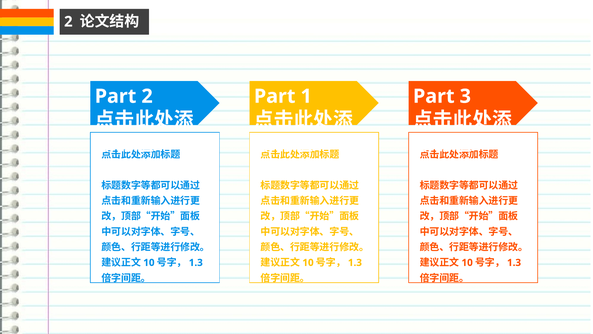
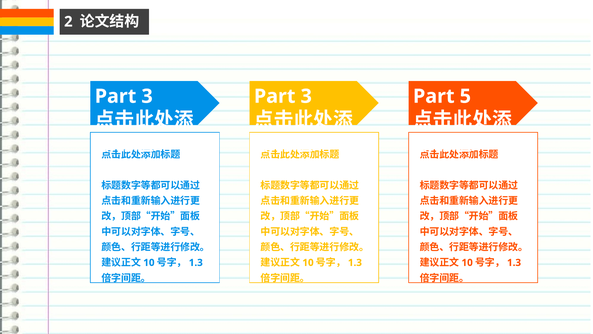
2 at (147, 96): 2 -> 3
1 at (306, 96): 1 -> 3
3: 3 -> 5
